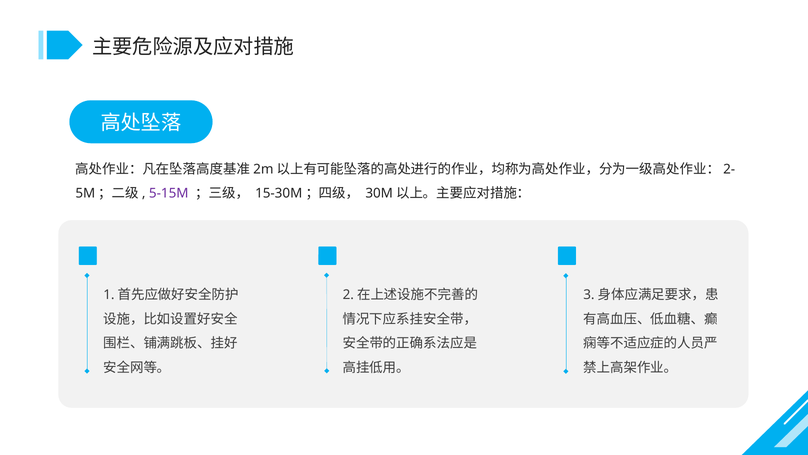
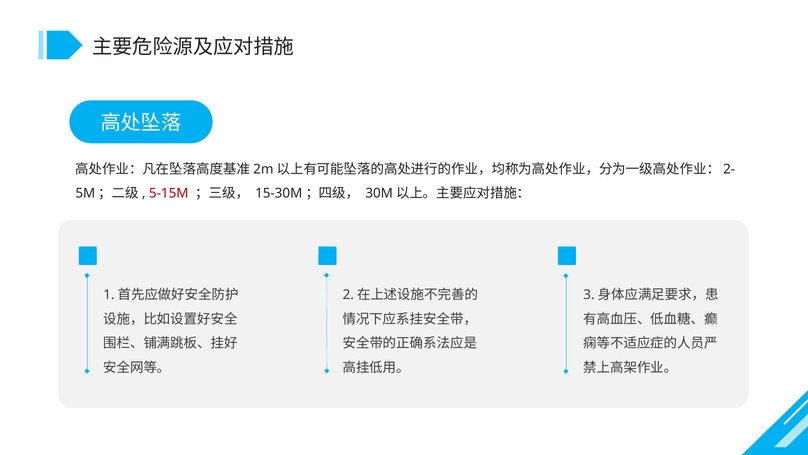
5-15M colour: purple -> red
